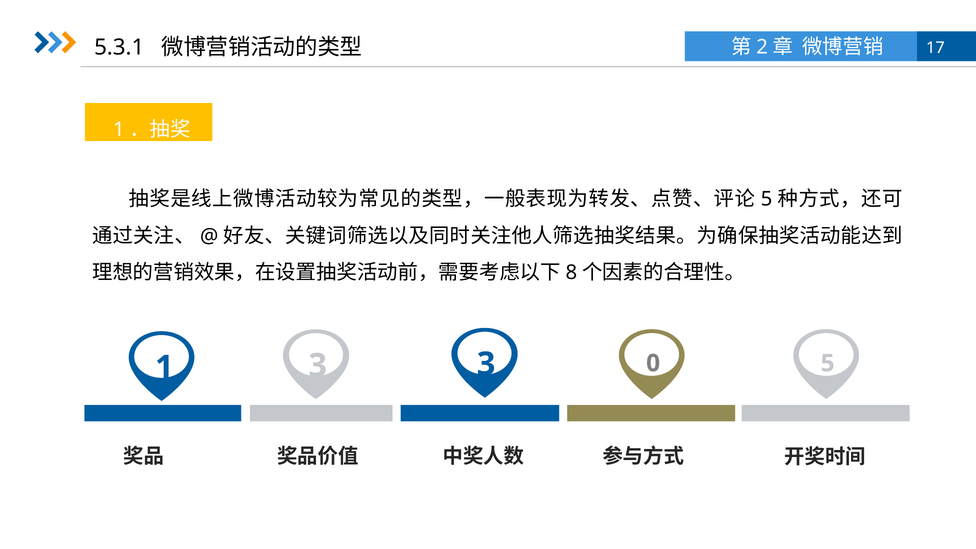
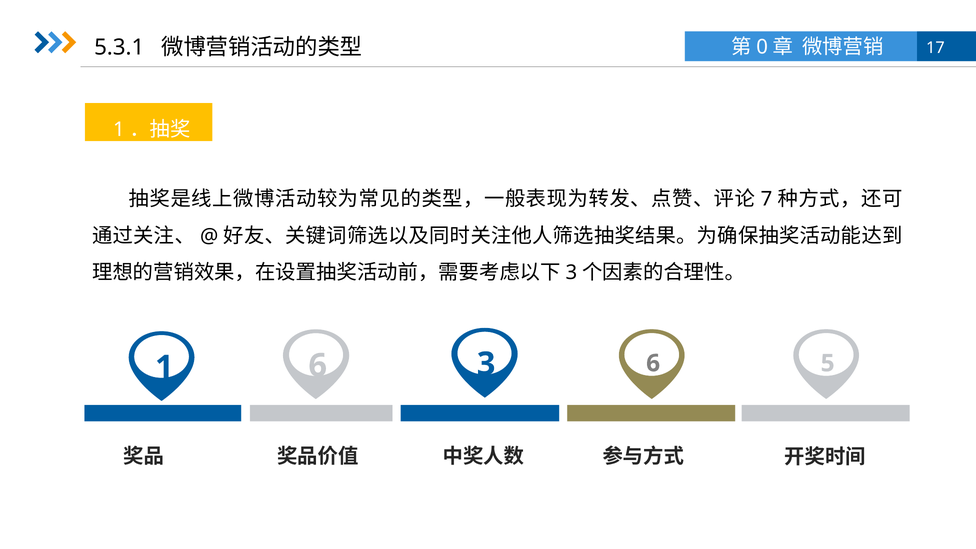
2: 2 -> 0
5 at (766, 199): 5 -> 7
8 at (571, 272): 8 -> 3
1 3: 3 -> 6
3 0: 0 -> 6
